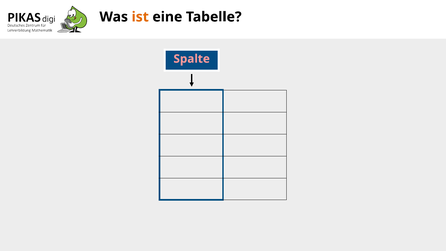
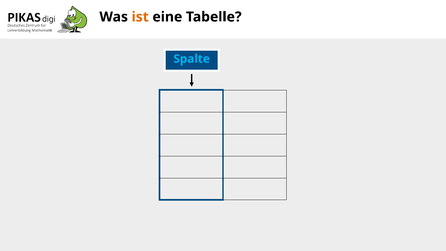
Spalte colour: pink -> light blue
